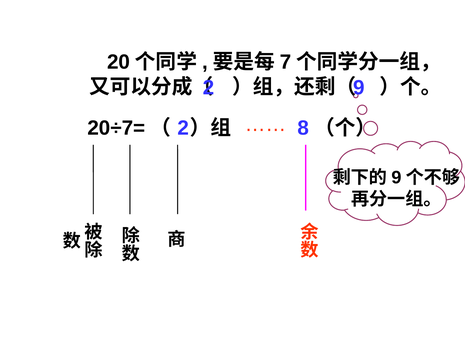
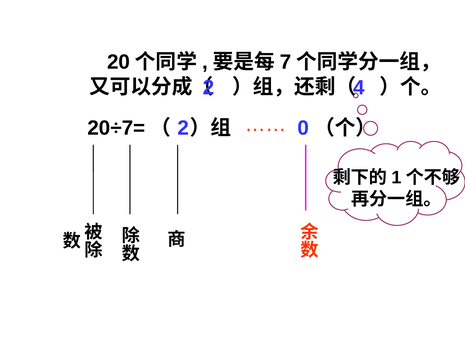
9 at (359, 88): 9 -> 4
8: 8 -> 0
9 at (396, 178): 9 -> 1
